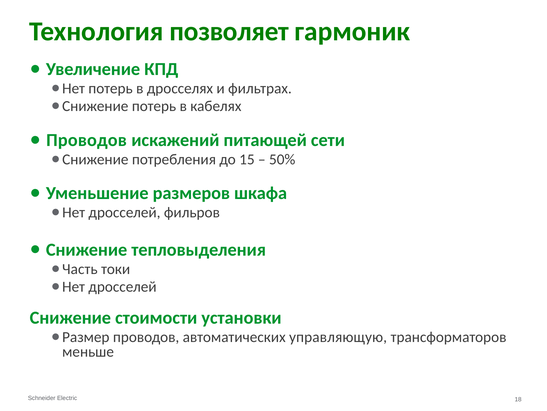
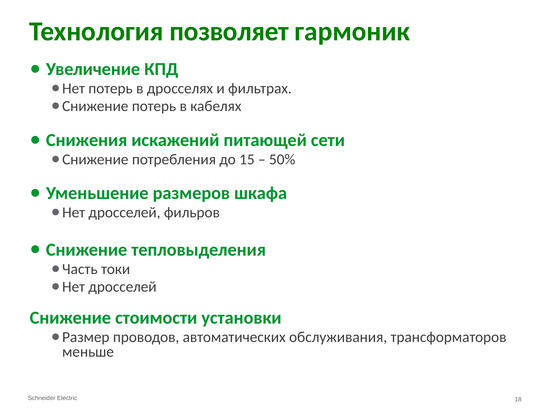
Проводов at (87, 140): Проводов -> Снижения
управляющую: управляющую -> обслуживания
